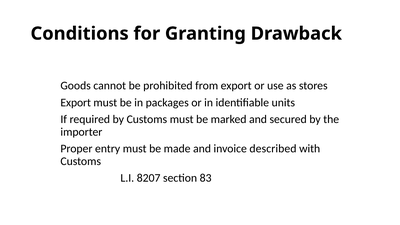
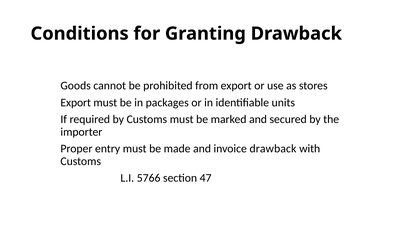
invoice described: described -> drawback
8207: 8207 -> 5766
83: 83 -> 47
